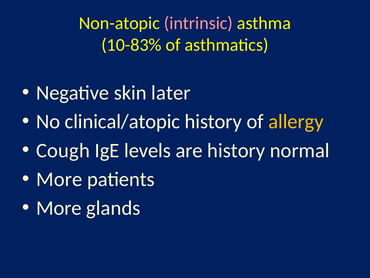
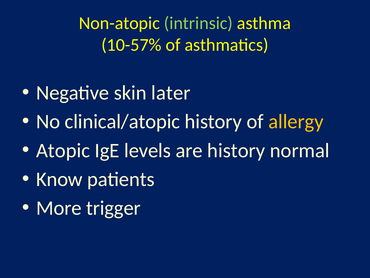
intrinsic colour: pink -> light green
10-83%: 10-83% -> 10-57%
Cough: Cough -> Atopic
More at (59, 179): More -> Know
glands: glands -> trigger
